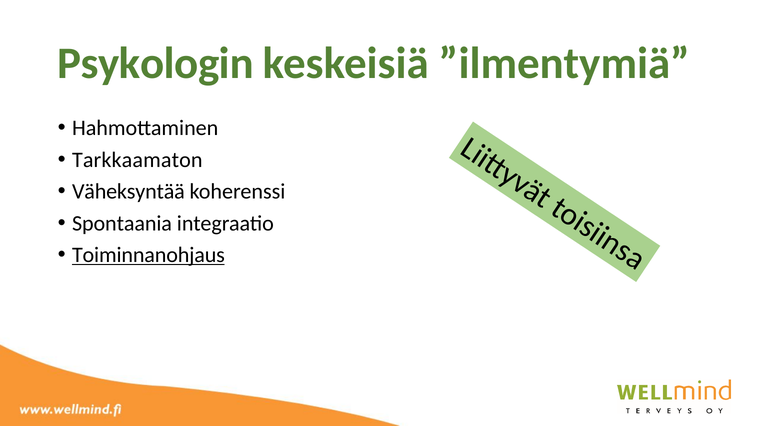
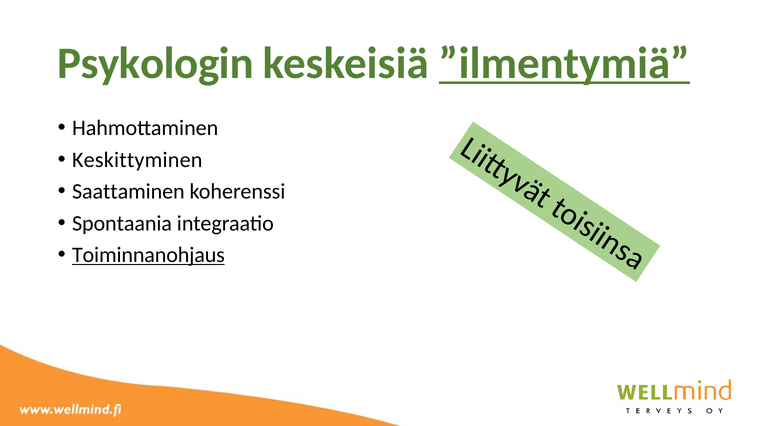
”ilmentymiä underline: none -> present
Tarkkaamaton: Tarkkaamaton -> Keskittyminen
Väheksyntää: Väheksyntää -> Saattaminen
